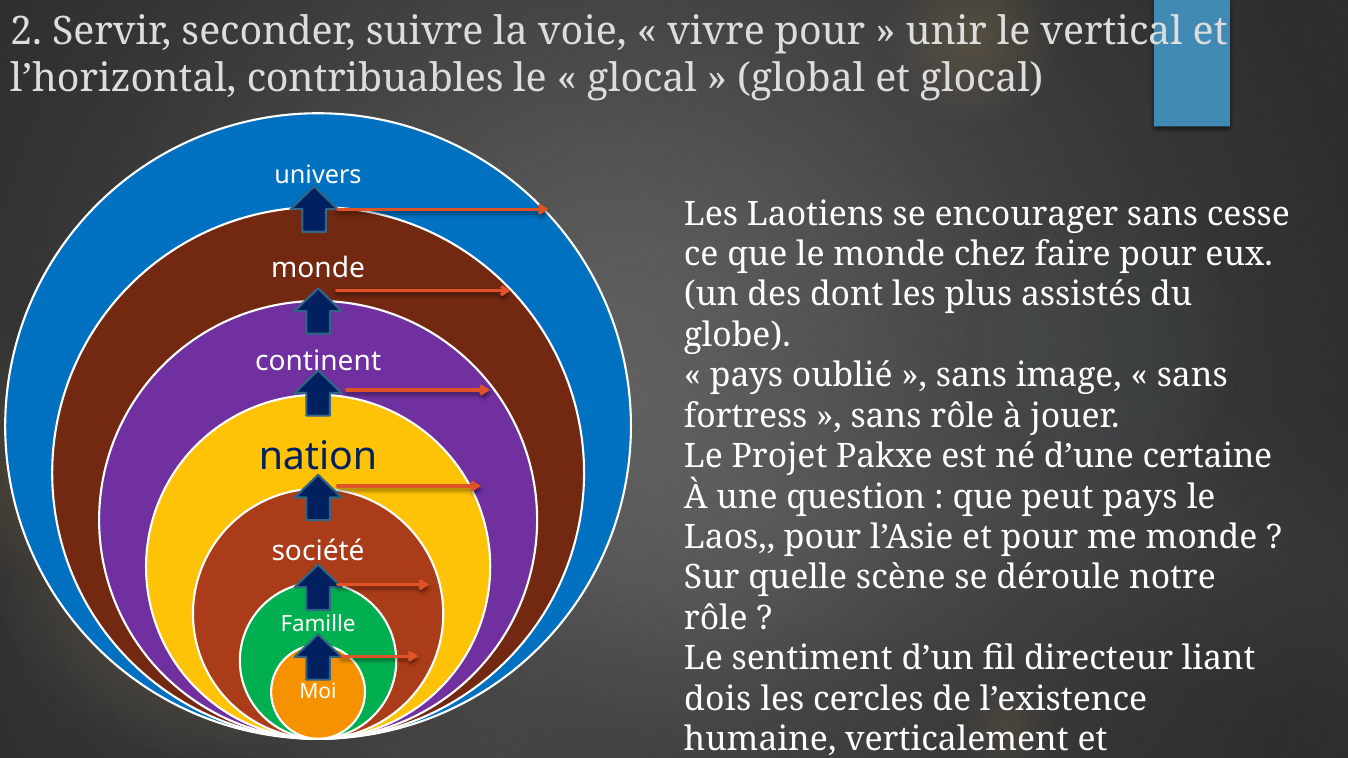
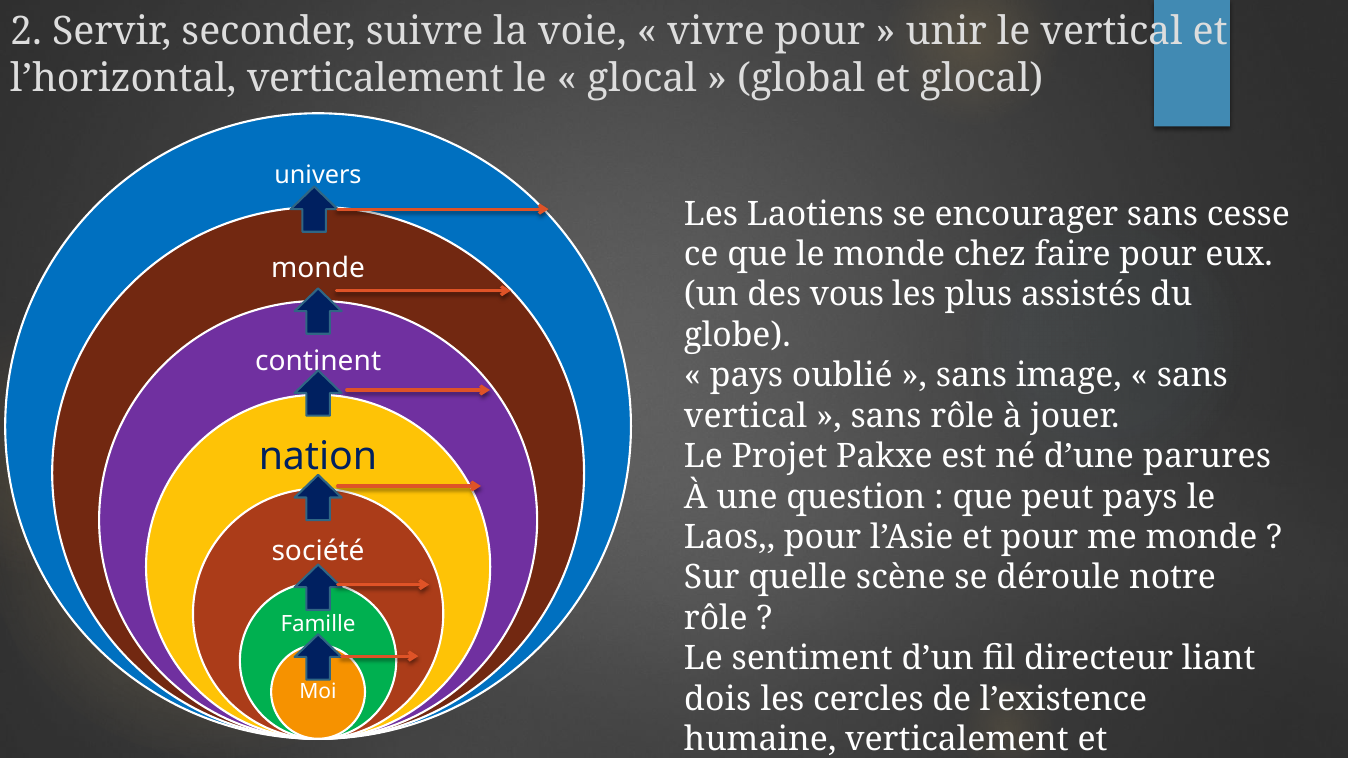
l’horizontal contribuables: contribuables -> verticalement
dont: dont -> vous
fortress at (746, 416): fortress -> vertical
certaine: certaine -> parures
